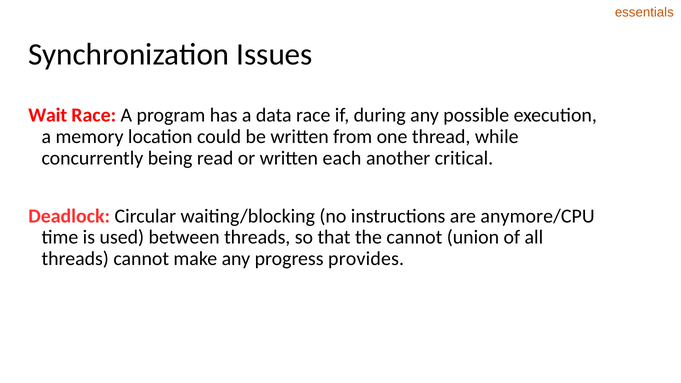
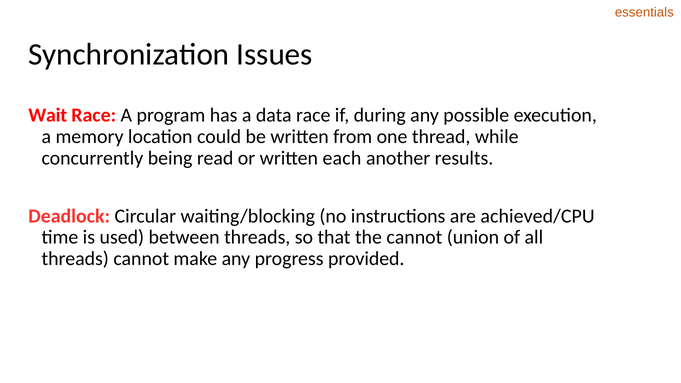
critical: critical -> results
anymore/CPU: anymore/CPU -> achieved/CPU
provides: provides -> provided
